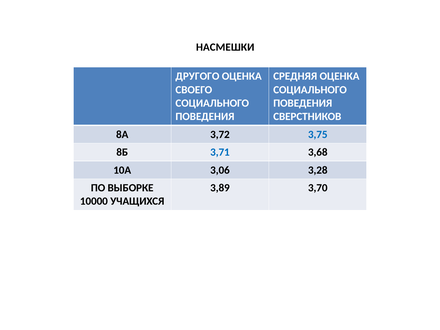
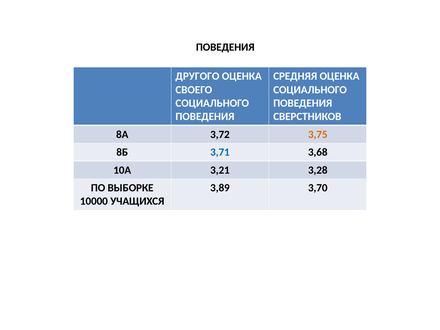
НАСМЕШКИ at (225, 47): НАСМЕШКИ -> ПОВЕДЕНИЯ
3,75 colour: blue -> orange
3,06: 3,06 -> 3,21
